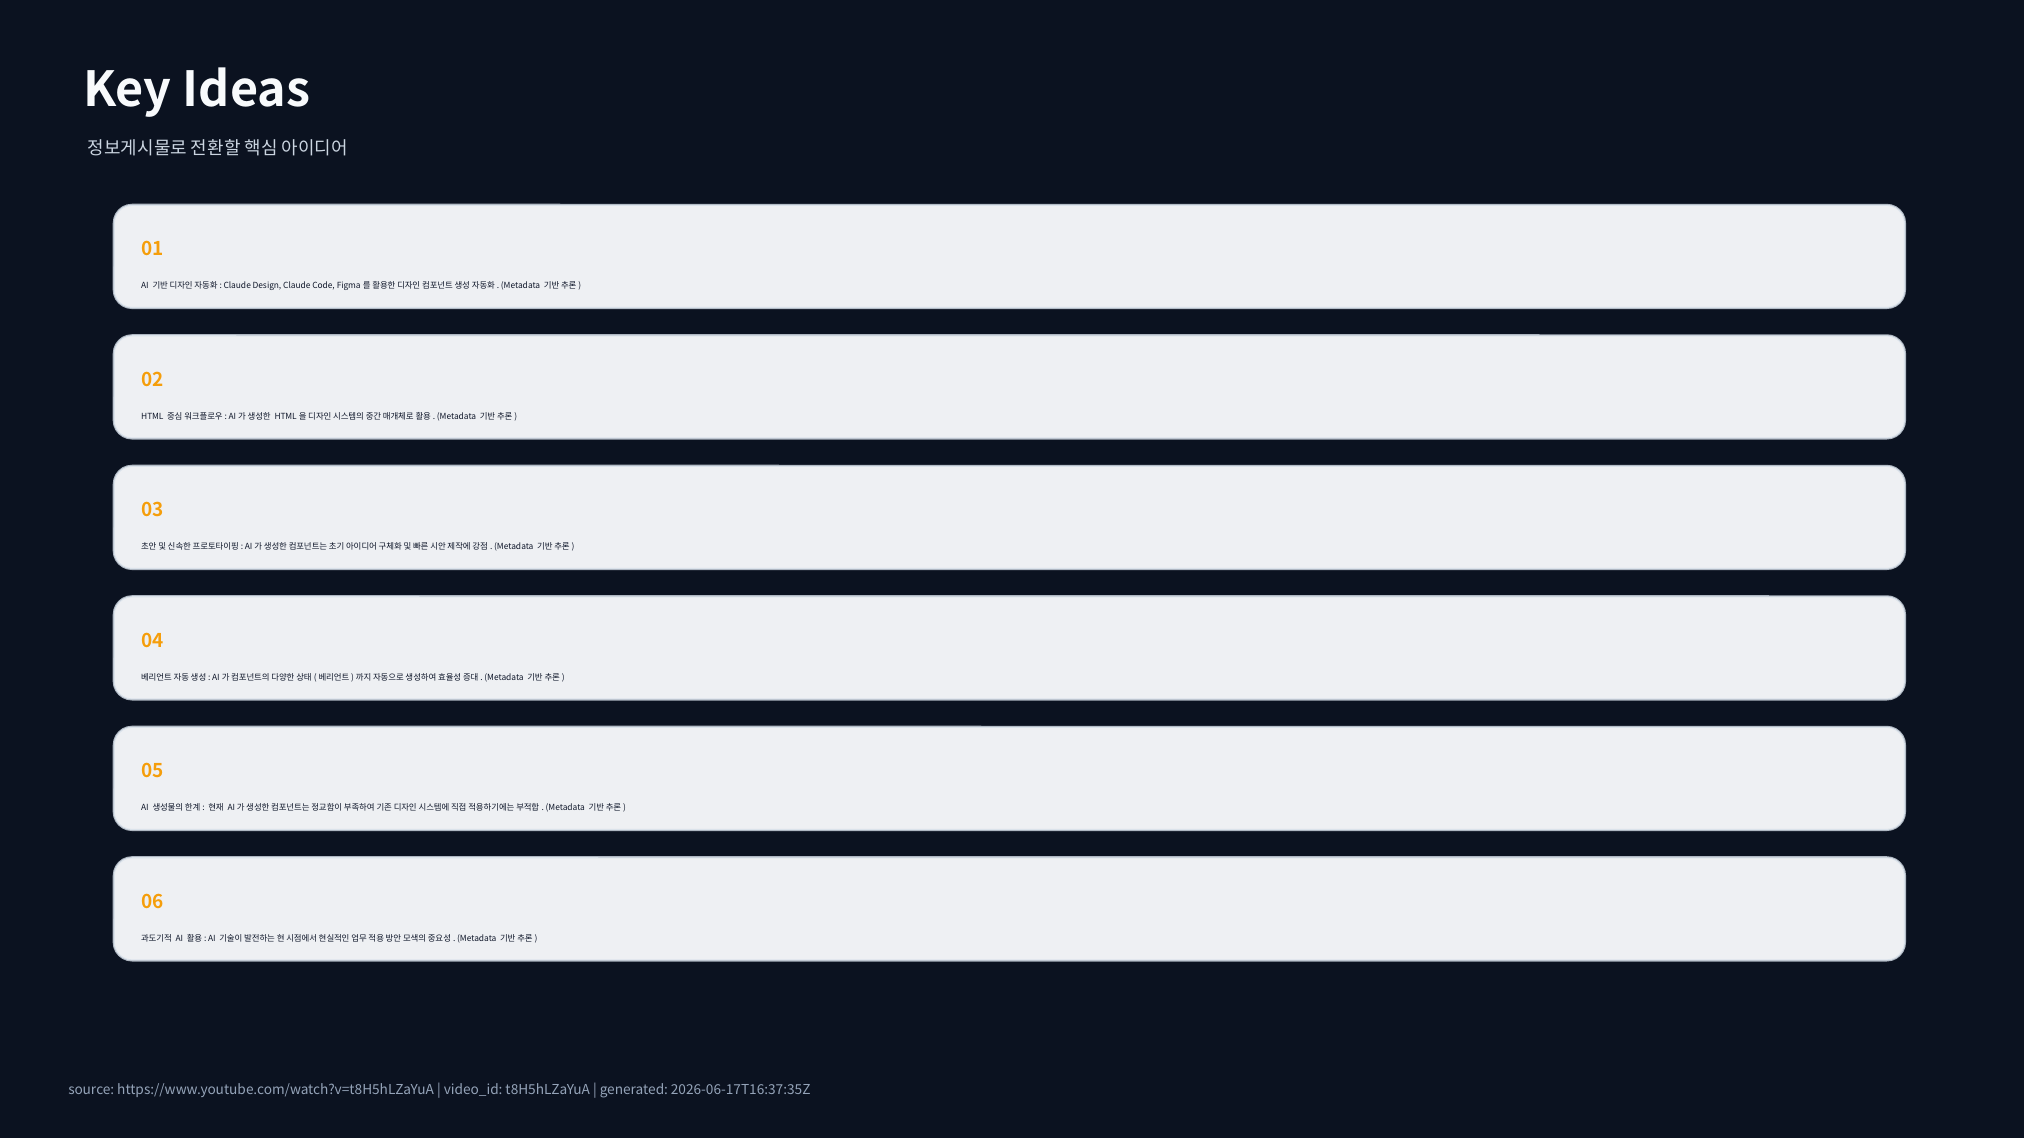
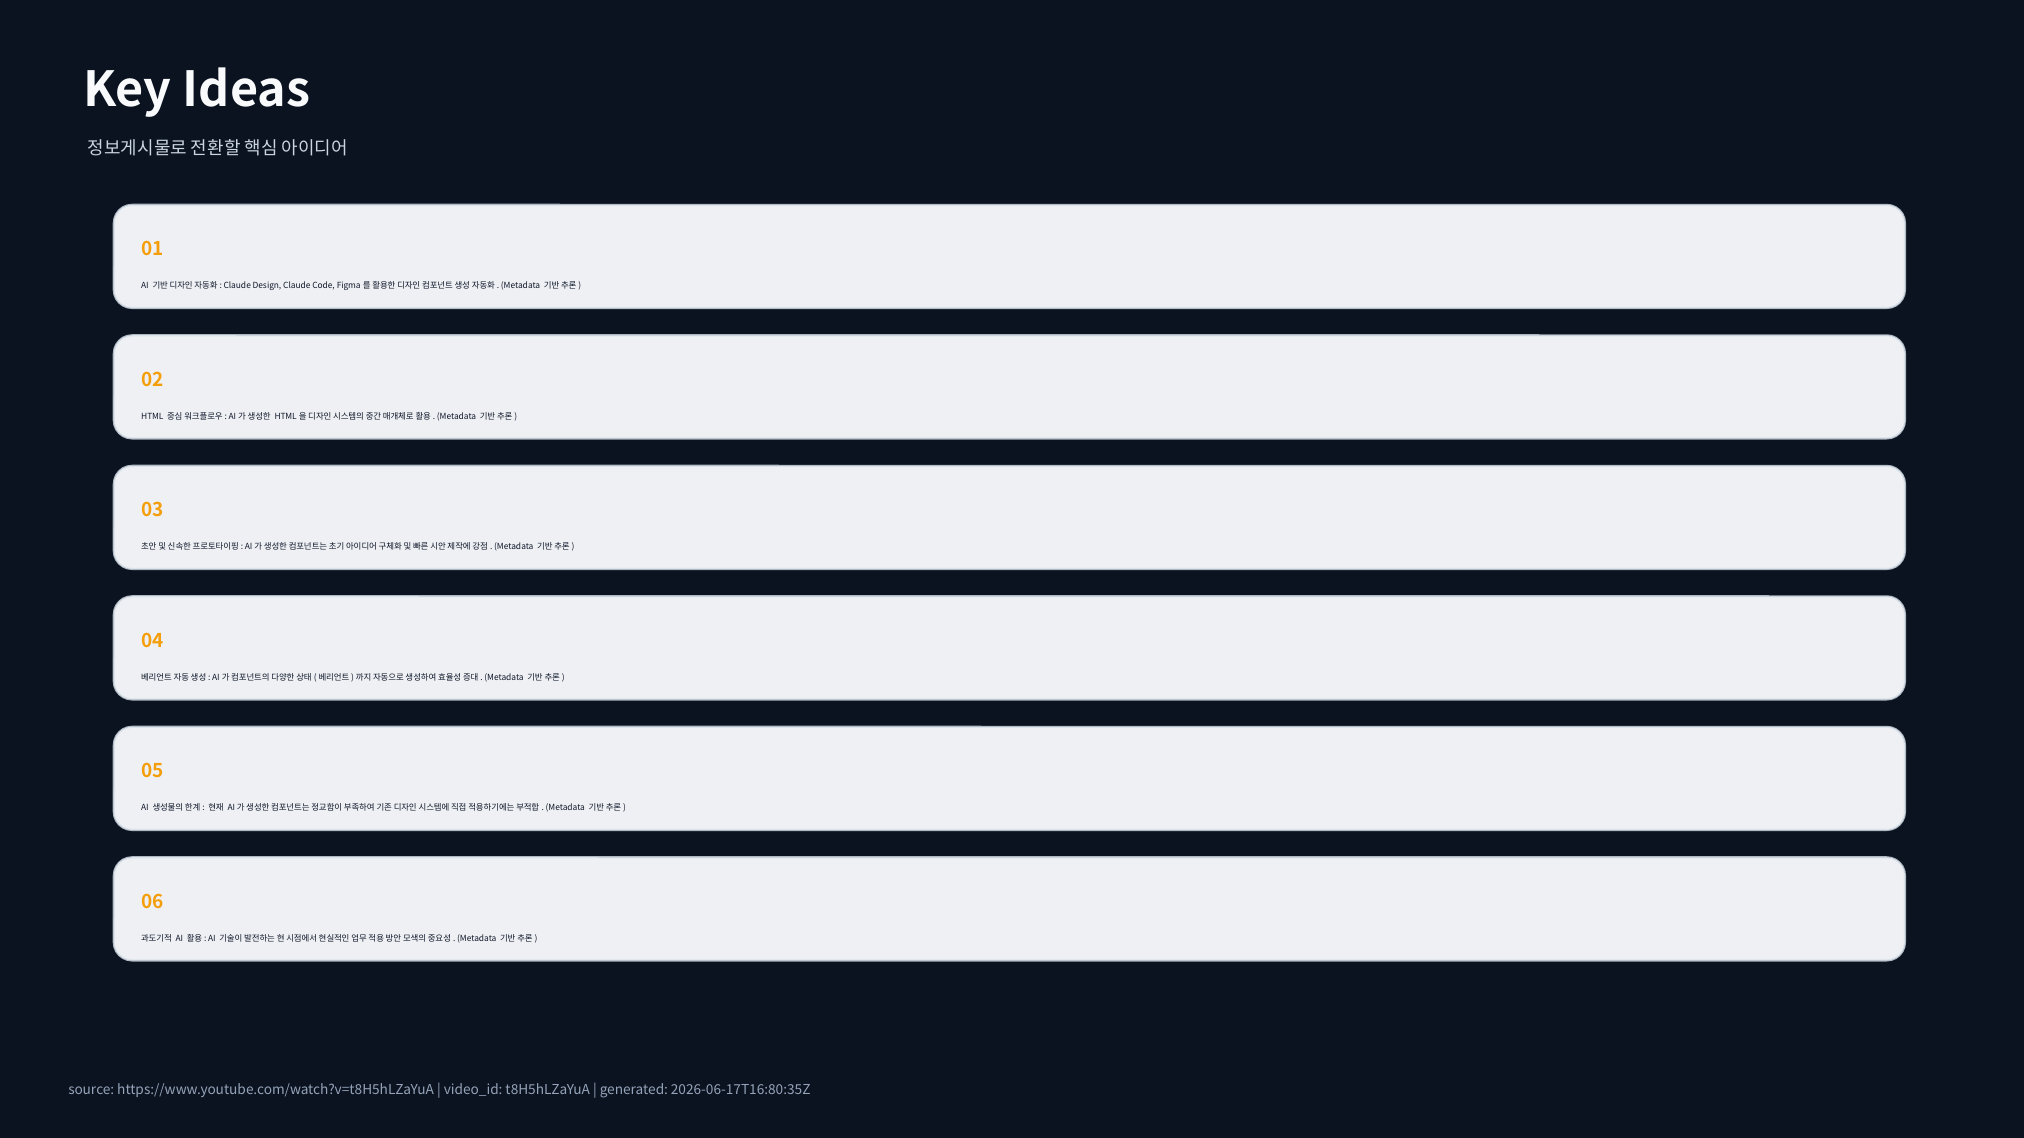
2026-06-17T16:37:35Z: 2026-06-17T16:37:35Z -> 2026-06-17T16:80:35Z
